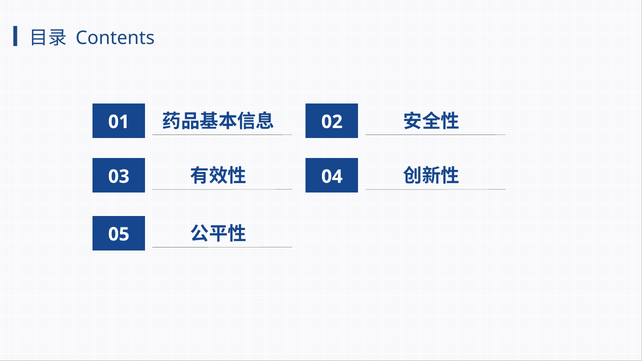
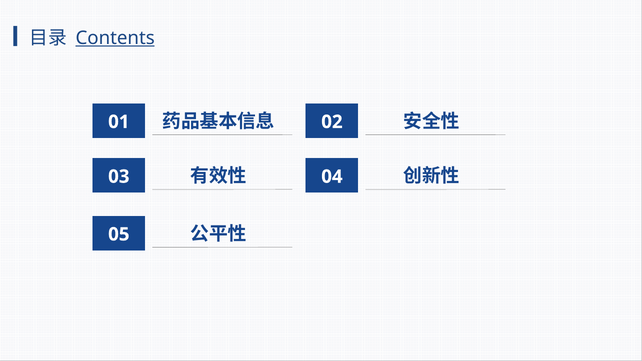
Contents underline: none -> present
